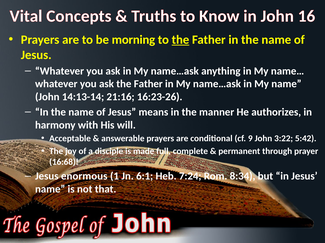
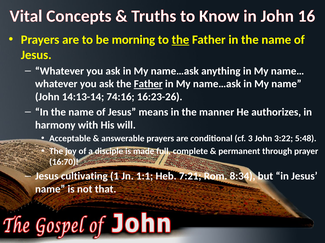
Father at (148, 84) underline: none -> present
21:16: 21:16 -> 74:16
9: 9 -> 3
5:42: 5:42 -> 5:48
16:68: 16:68 -> 16:70
enormous: enormous -> cultivating
6:1: 6:1 -> 1:1
7:24: 7:24 -> 7:21
